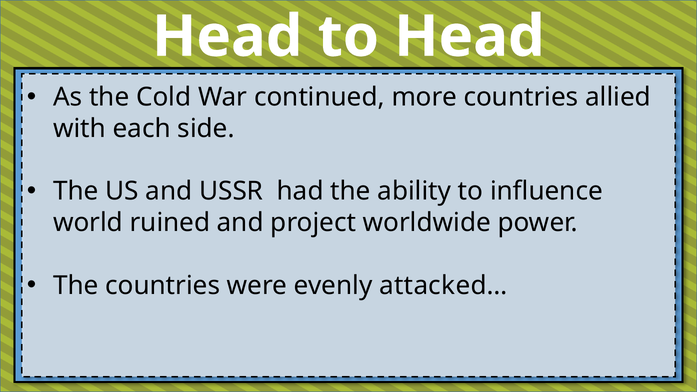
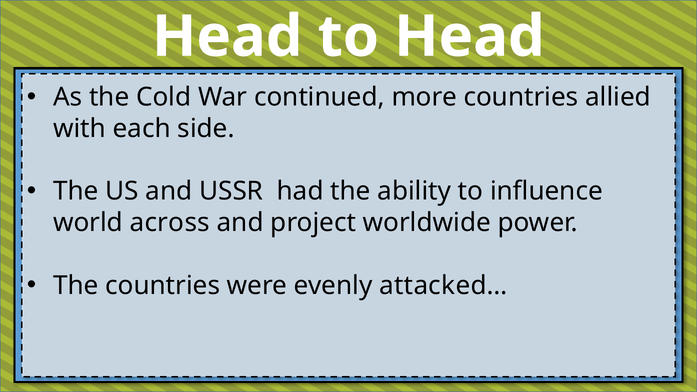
ruined: ruined -> across
